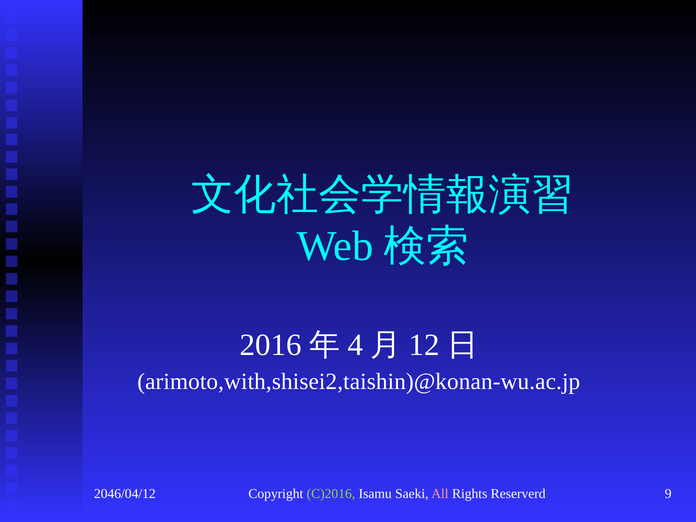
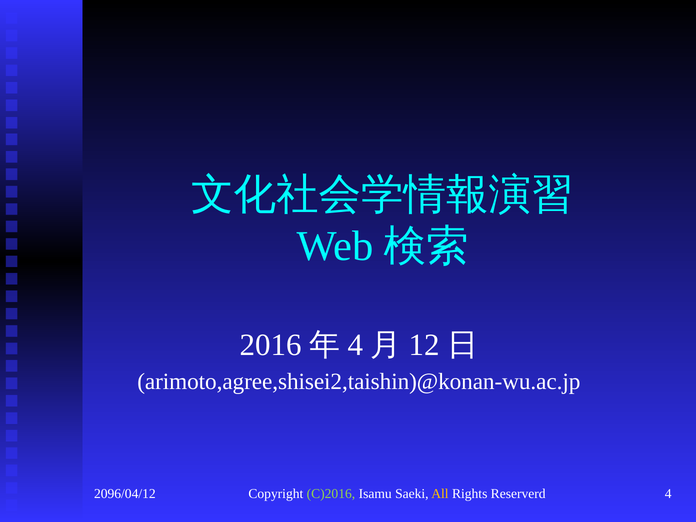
arimoto,with,shisei2,taishin)@konan-wu.ac.jp: arimoto,with,shisei2,taishin)@konan-wu.ac.jp -> arimoto,agree,shisei2,taishin)@konan-wu.ac.jp
2046/04/12: 2046/04/12 -> 2096/04/12
All colour: pink -> yellow
Reserverd 9: 9 -> 4
